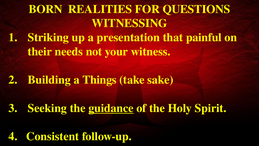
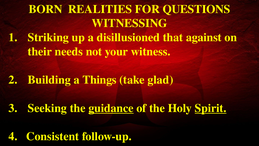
presentation: presentation -> disillusioned
painful: painful -> against
sake: sake -> glad
Spirit underline: none -> present
